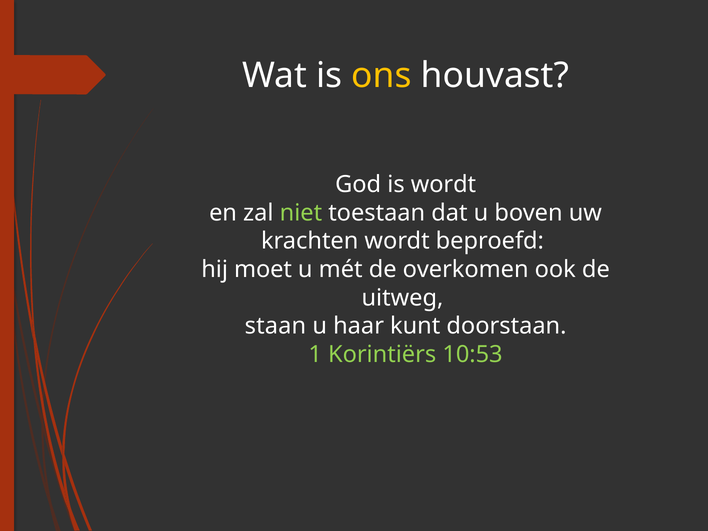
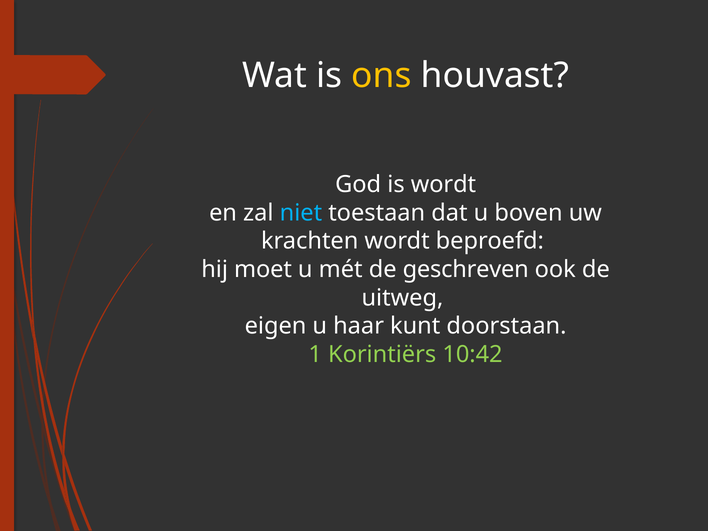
niet colour: light green -> light blue
overkomen: overkomen -> geschreven
staan: staan -> eigen
10:53: 10:53 -> 10:42
